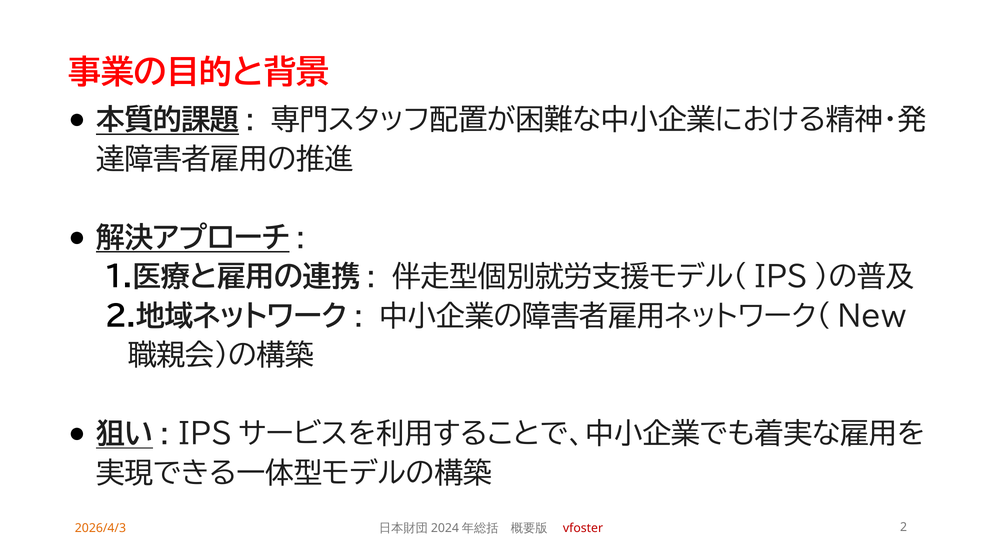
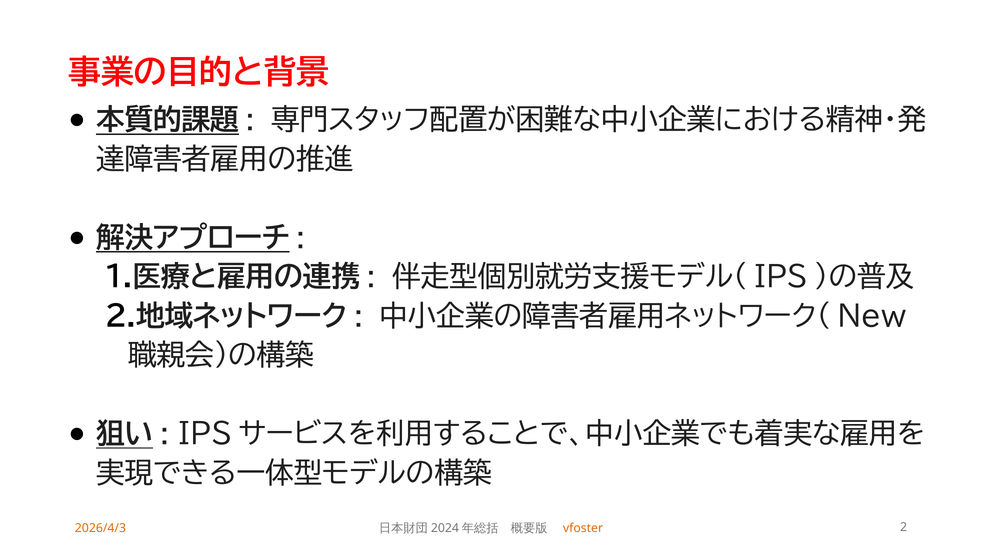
vfoster colour: red -> orange
